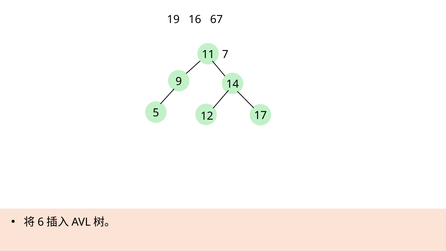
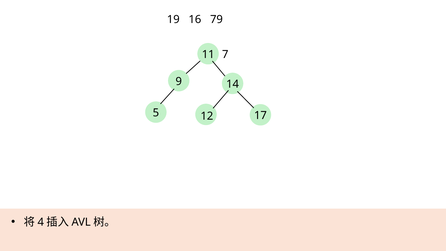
67: 67 -> 79
6: 6 -> 4
